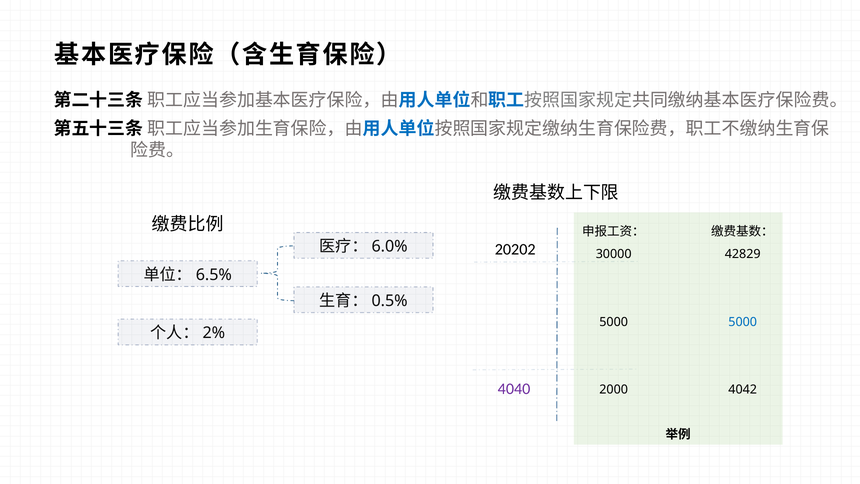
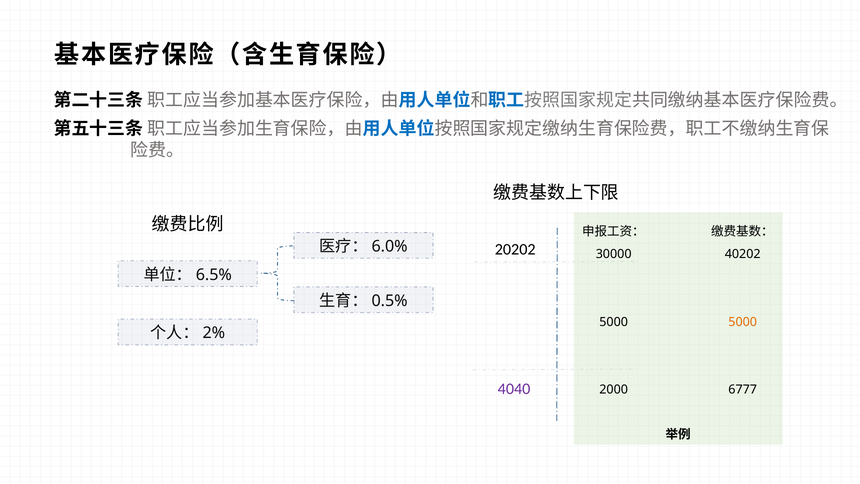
42829: 42829 -> 40202
5000 at (743, 322) colour: blue -> orange
4042: 4042 -> 6777
